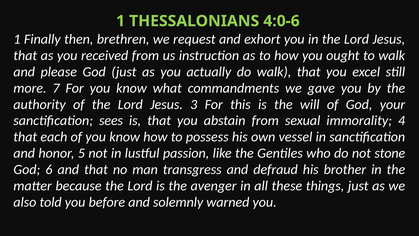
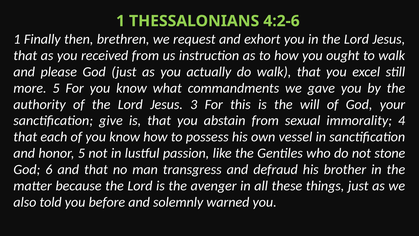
4:0-6: 4:0-6 -> 4:2-6
more 7: 7 -> 5
sees: sees -> give
